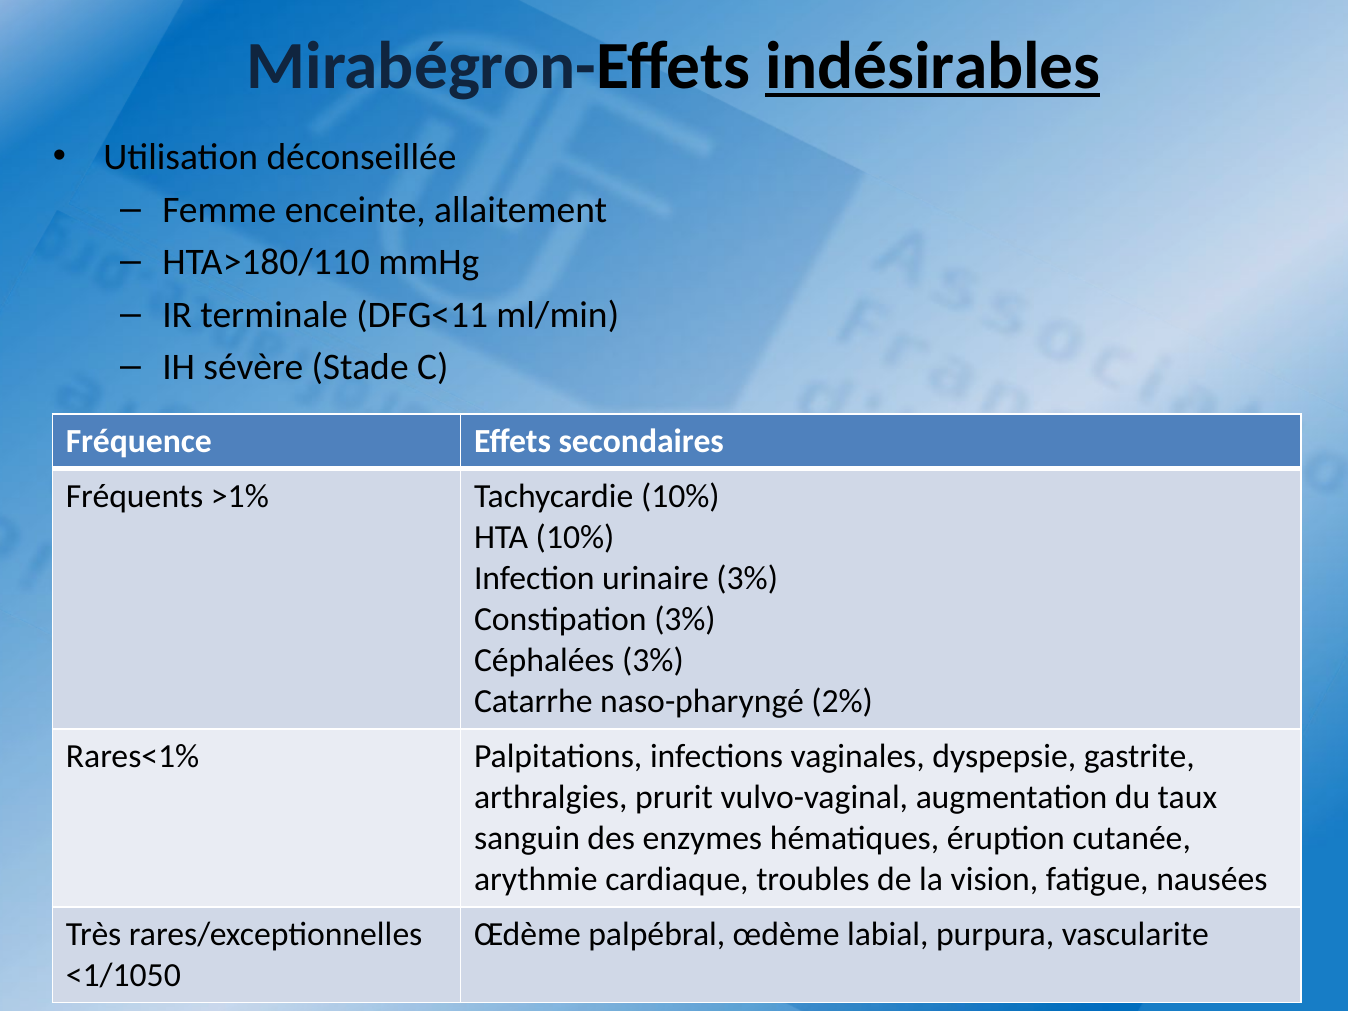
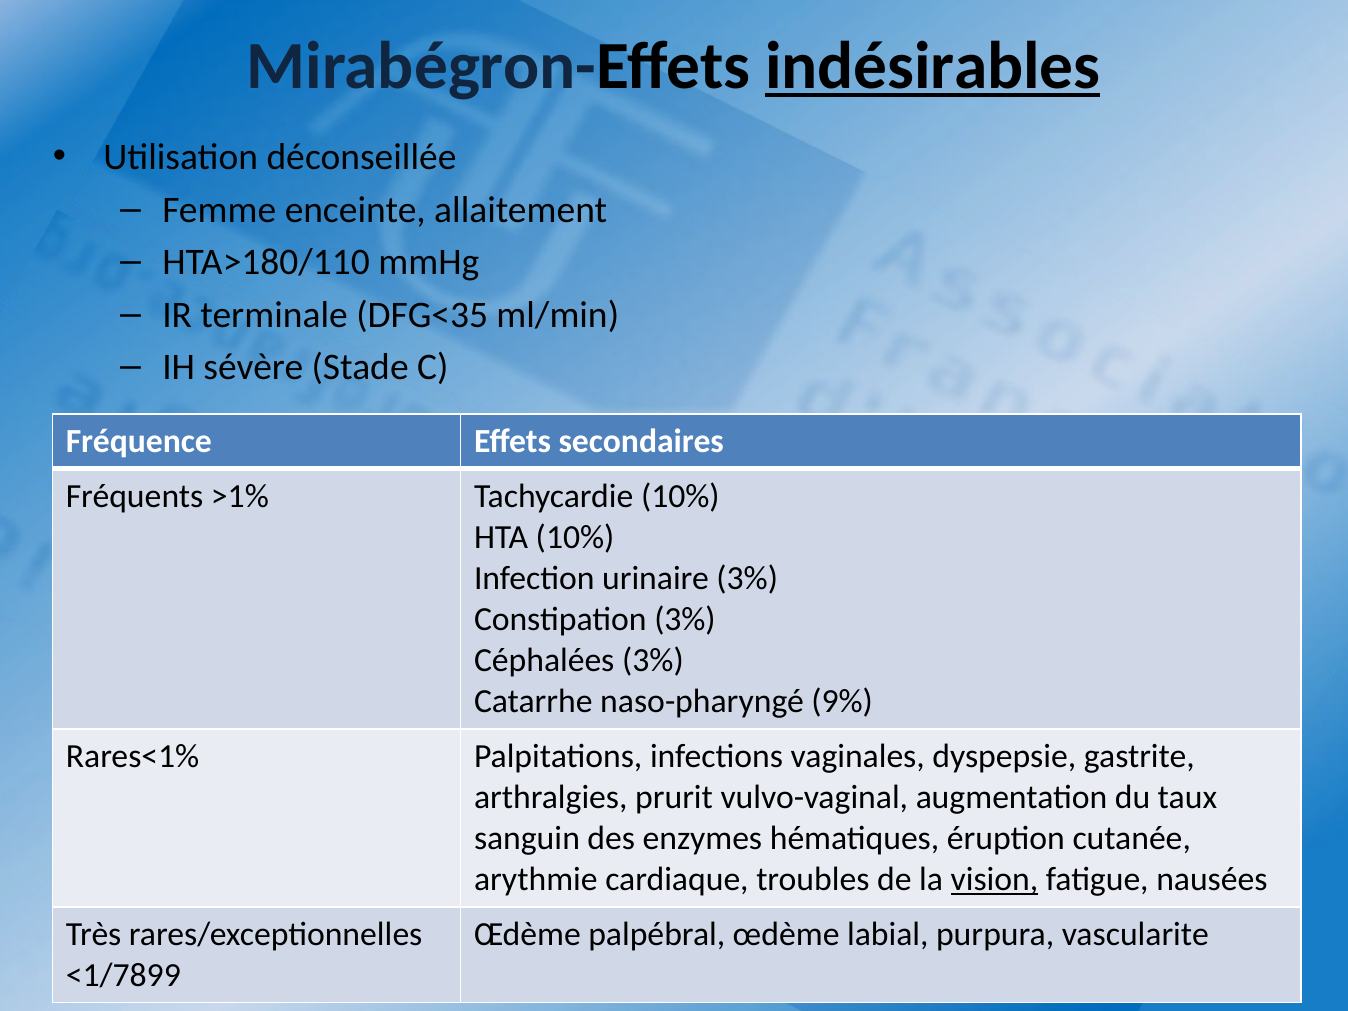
DFG<11: DFG<11 -> DFG<35
2%: 2% -> 9%
vision underline: none -> present
<1/1050: <1/1050 -> <1/7899
